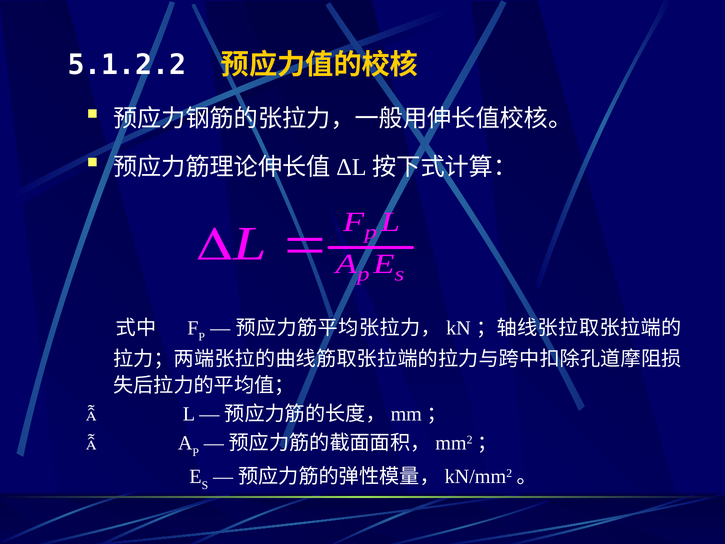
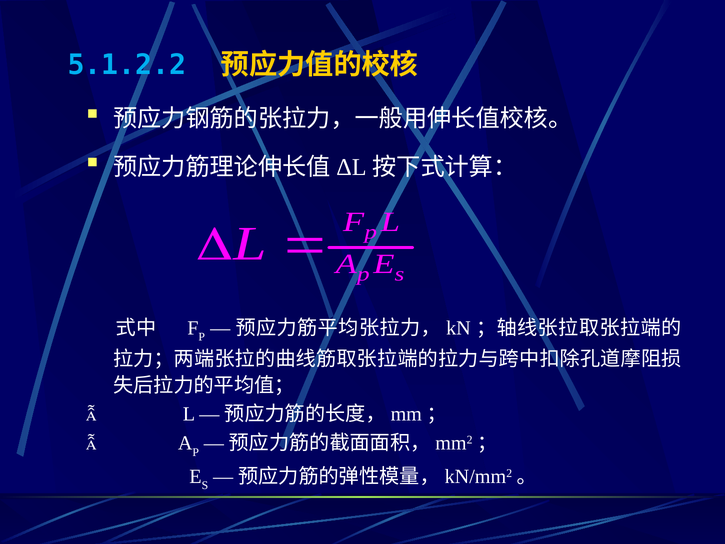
5.1.2.2 colour: white -> light blue
